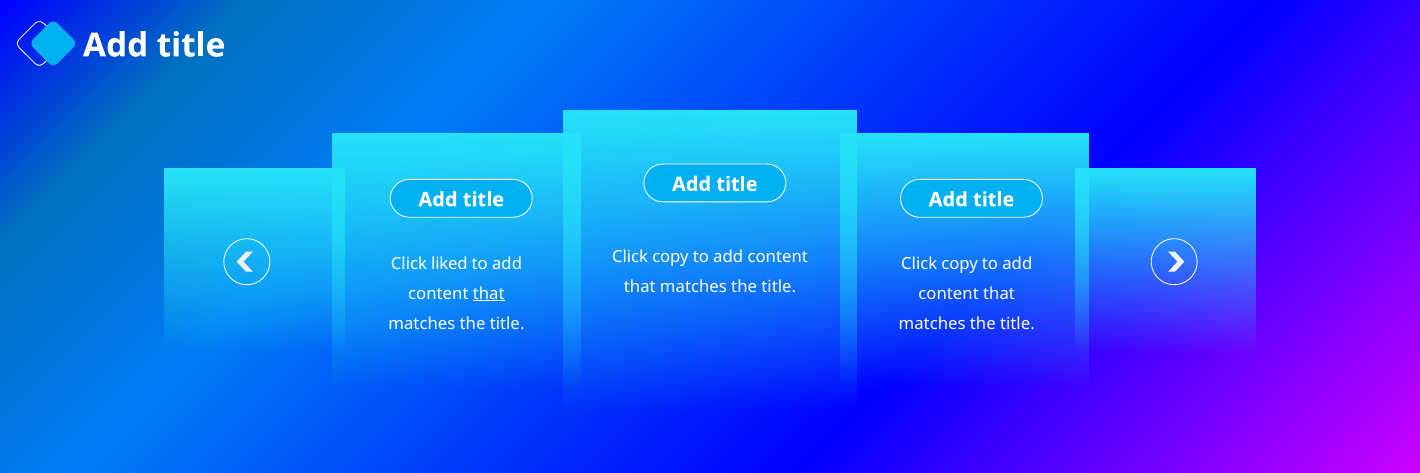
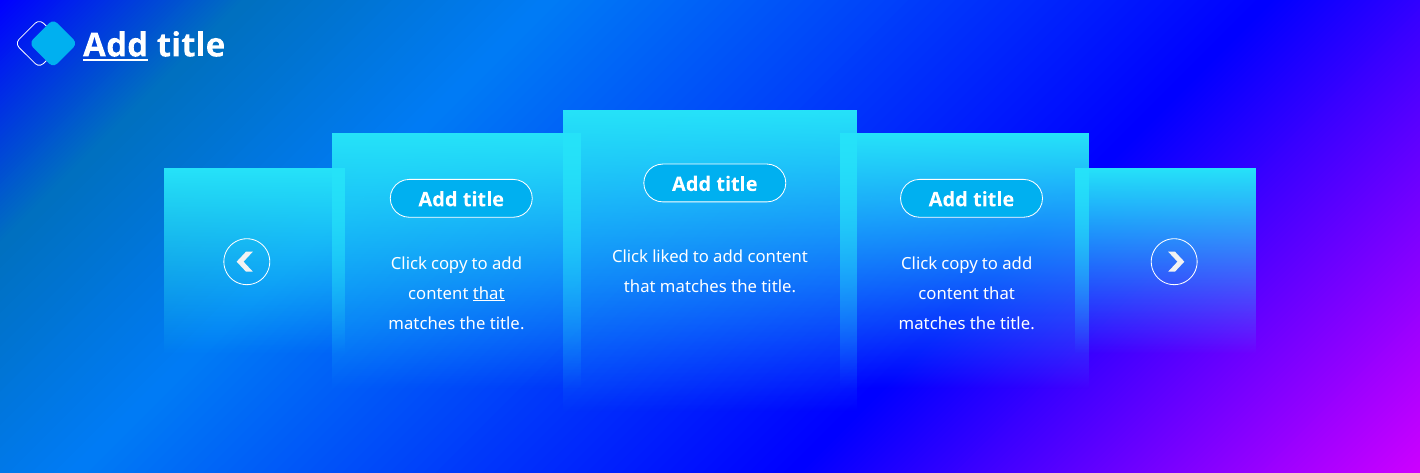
Add at (116, 45) underline: none -> present
copy at (671, 257): copy -> liked
liked at (449, 264): liked -> copy
